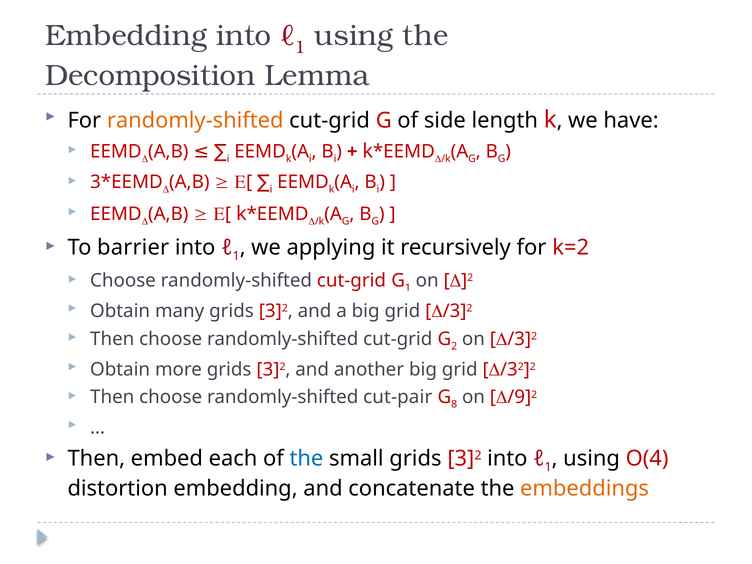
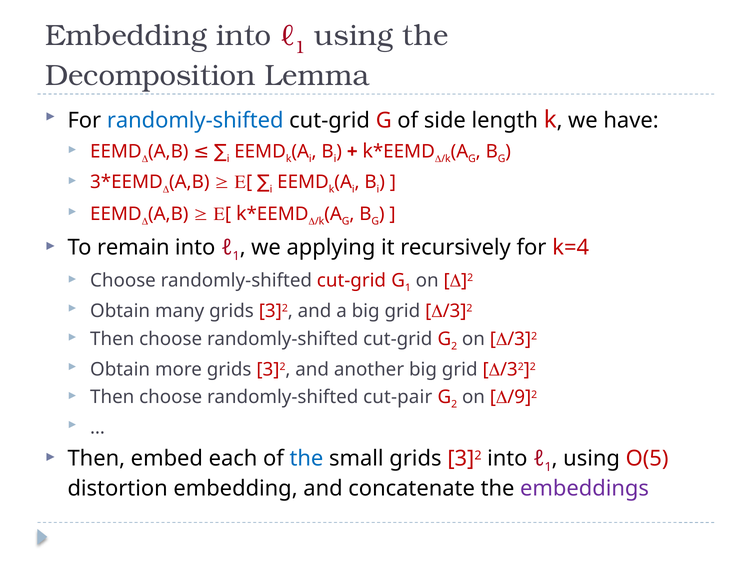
randomly-shifted at (195, 121) colour: orange -> blue
barrier: barrier -> remain
k=2: k=2 -> k=4
8 at (454, 404): 8 -> 2
O(4: O(4 -> O(5
embeddings colour: orange -> purple
